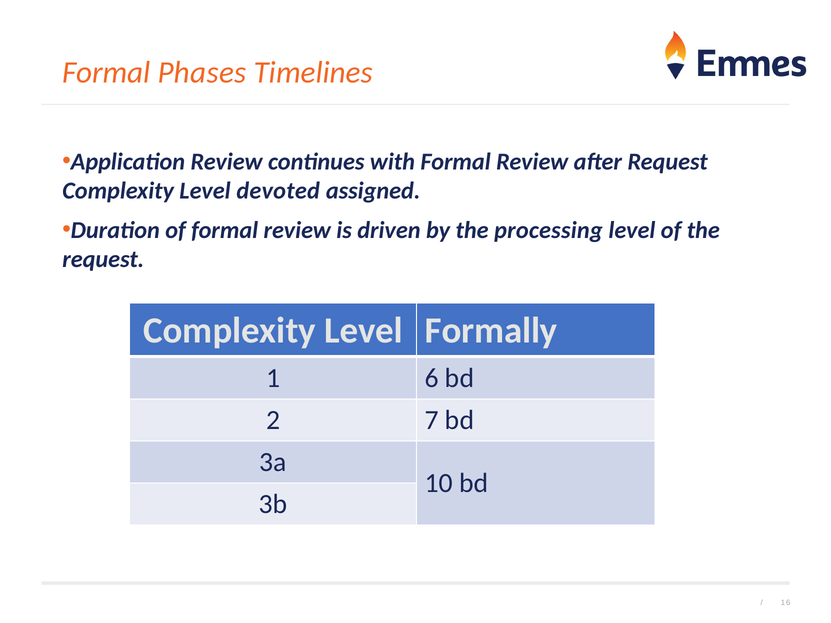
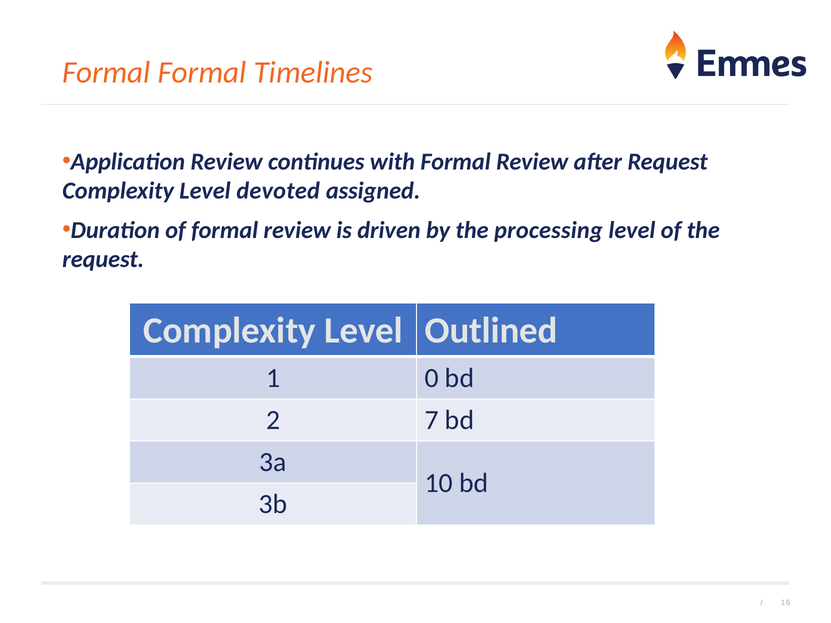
Formal Phases: Phases -> Formal
Formally: Formally -> Outlined
6: 6 -> 0
